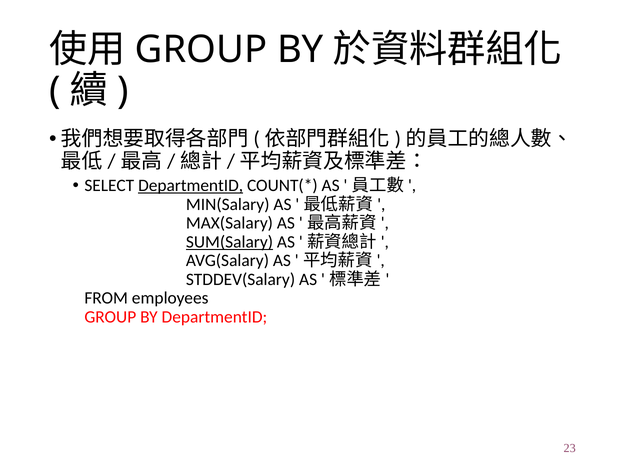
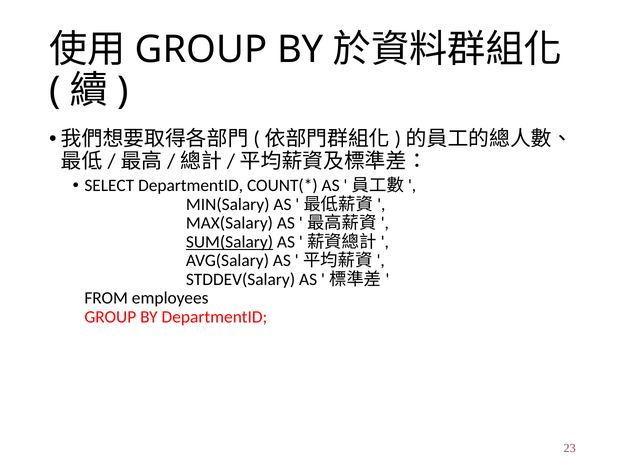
DepartmentID at (191, 185) underline: present -> none
